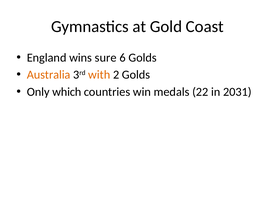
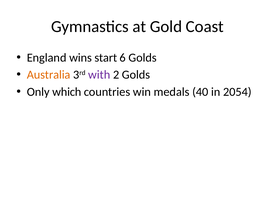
sure: sure -> start
with colour: orange -> purple
22: 22 -> 40
2031: 2031 -> 2054
